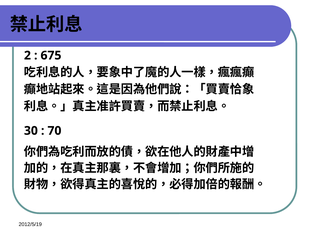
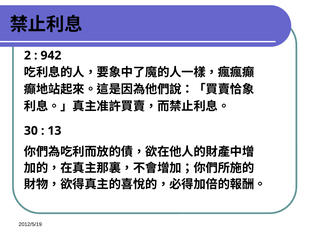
675: 675 -> 942
70: 70 -> 13
